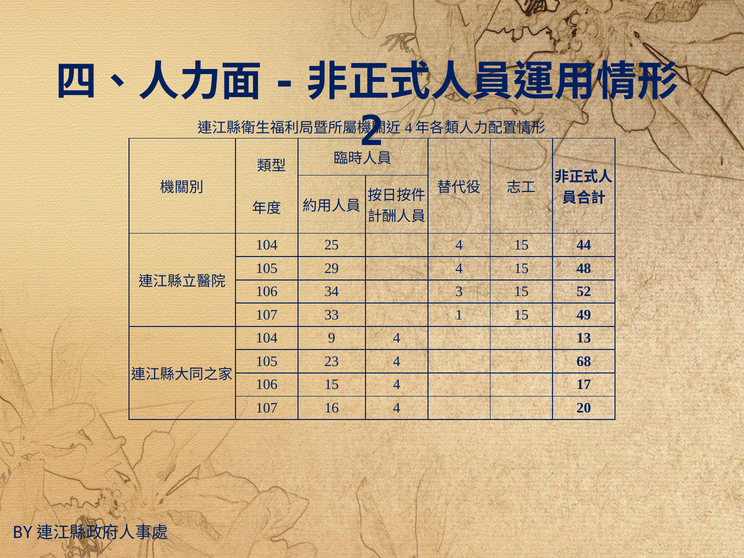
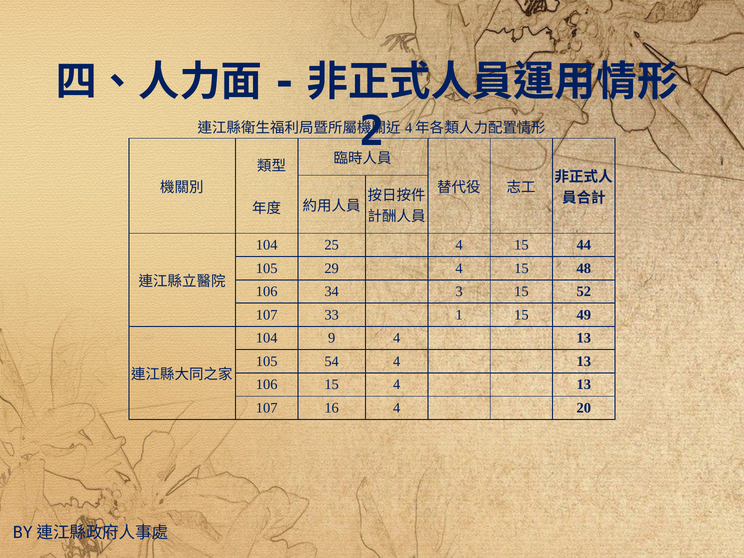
23: 23 -> 54
68 at (584, 361): 68 -> 13
15 4 17: 17 -> 13
